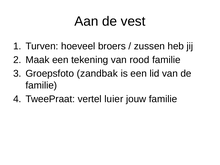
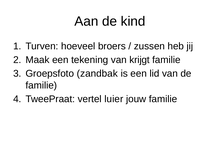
vest: vest -> kind
rood: rood -> krijgt
